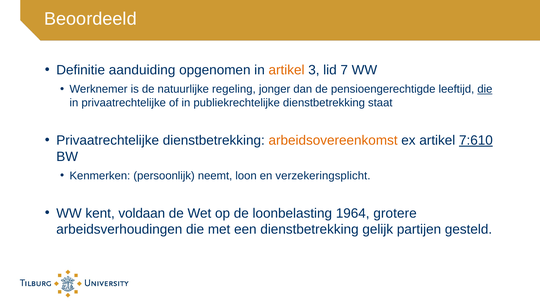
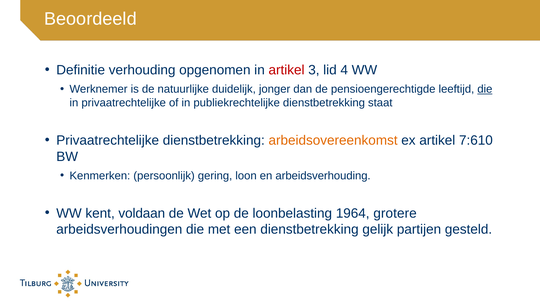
aanduiding: aanduiding -> verhouding
artikel at (287, 70) colour: orange -> red
7: 7 -> 4
regeling: regeling -> duidelijk
7:610 underline: present -> none
neemt: neemt -> gering
verzekeringsplicht: verzekeringsplicht -> arbeidsverhouding
